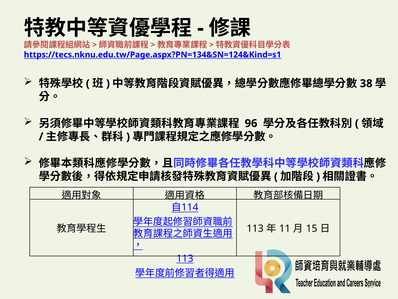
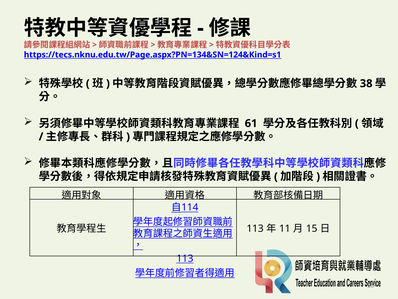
96: 96 -> 61
